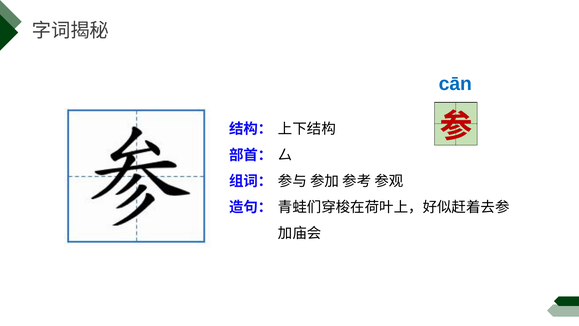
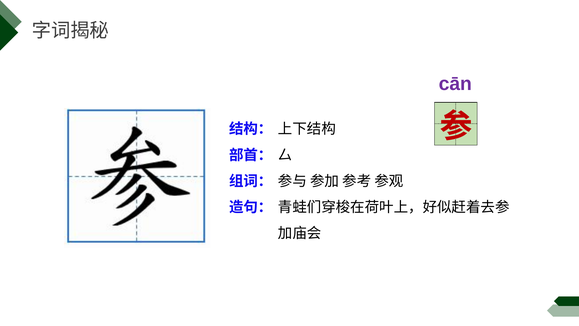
cān colour: blue -> purple
